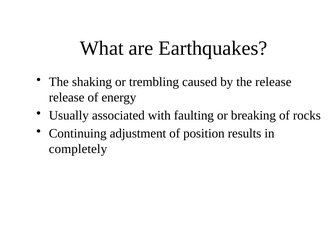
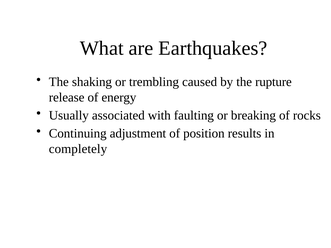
the release: release -> rupture
